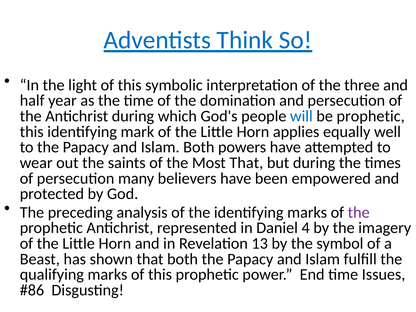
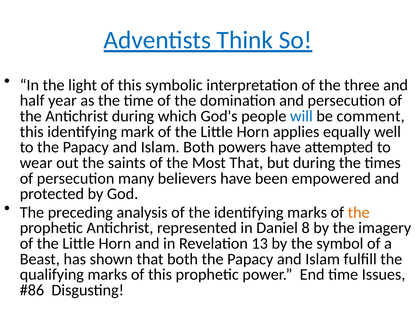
be prophetic: prophetic -> comment
the at (359, 212) colour: purple -> orange
4: 4 -> 8
